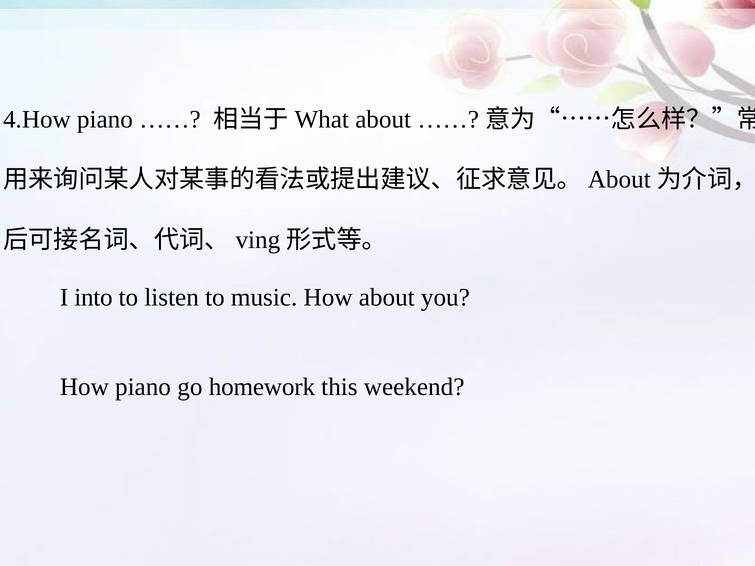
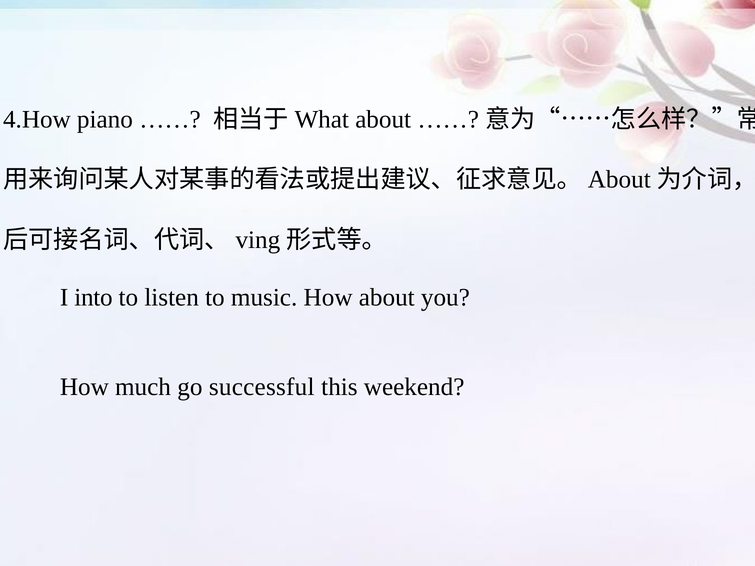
How piano: piano -> much
homework: homework -> successful
